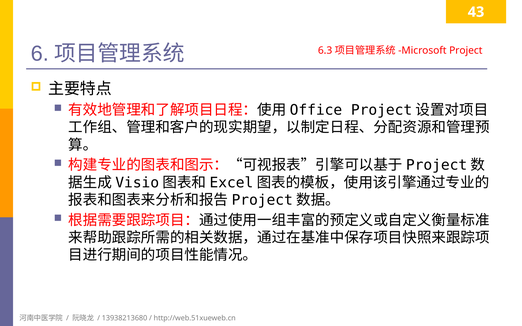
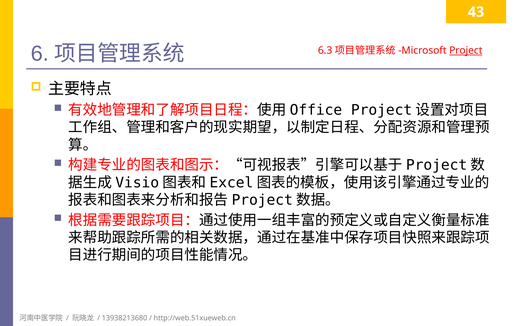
Project underline: none -> present
